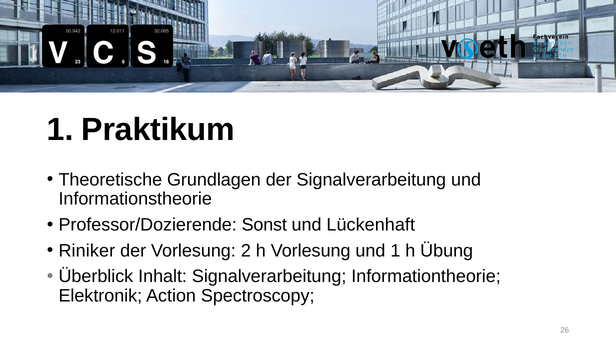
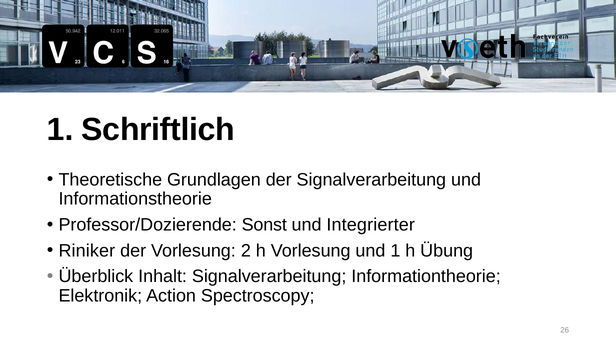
Praktikum: Praktikum -> Schriftlich
Lückenhaft: Lückenhaft -> Integrierter
